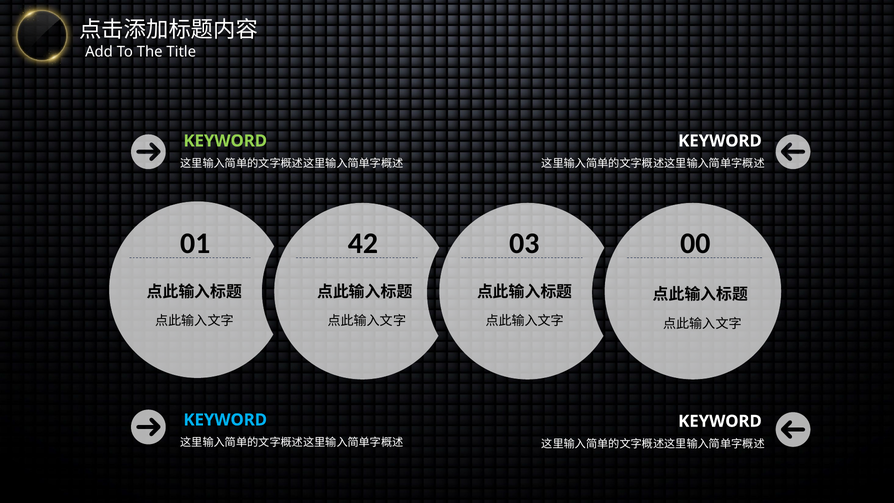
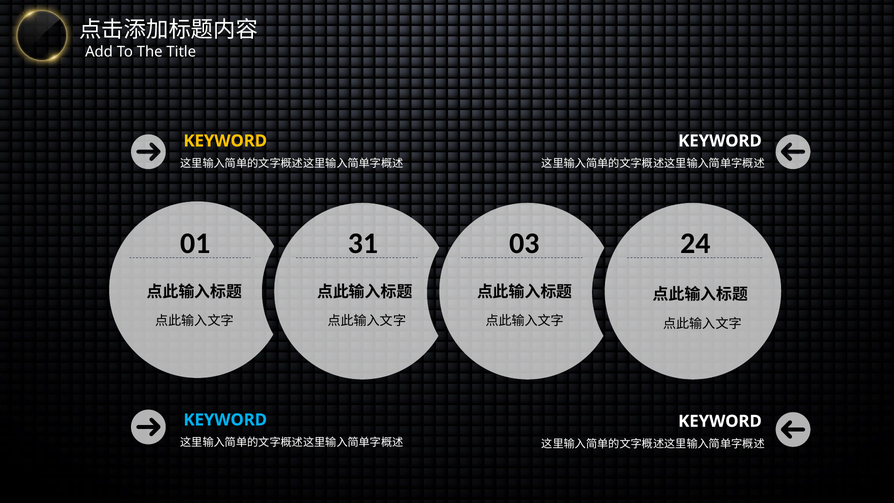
KEYWORD at (225, 141) colour: light green -> yellow
42: 42 -> 31
00: 00 -> 24
